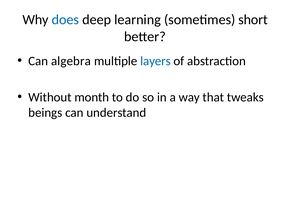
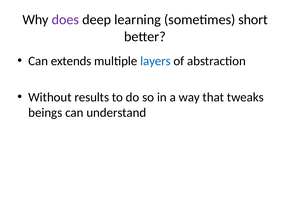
does colour: blue -> purple
algebra: algebra -> extends
month: month -> results
